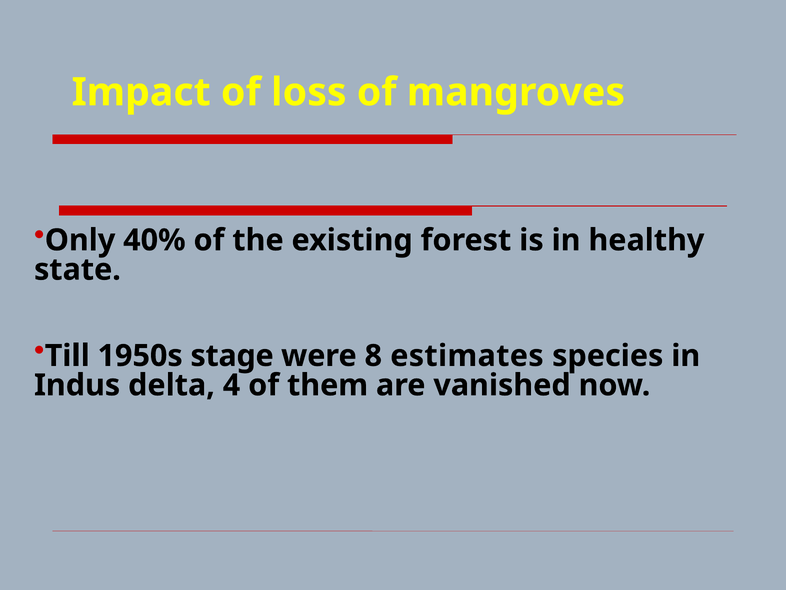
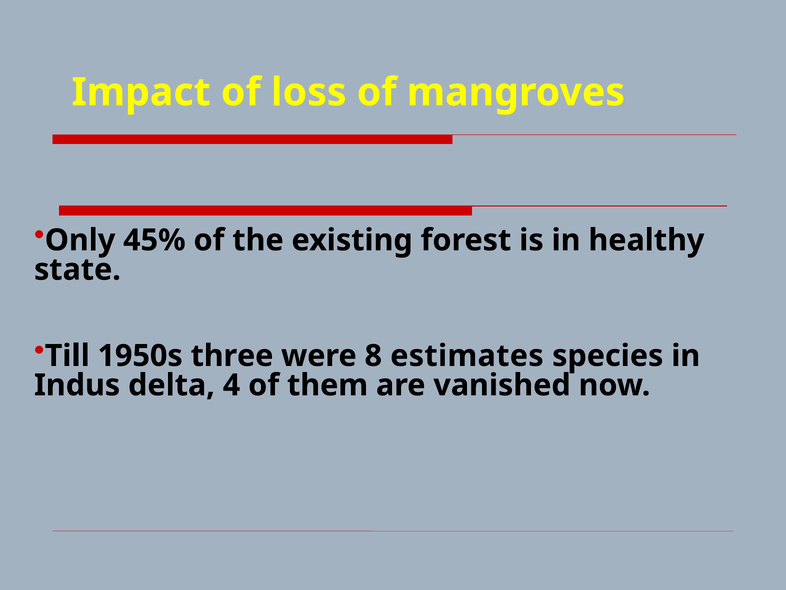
40%: 40% -> 45%
stage: stage -> three
